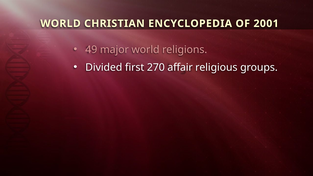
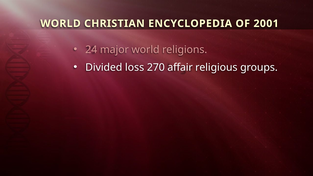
49: 49 -> 24
first: first -> loss
